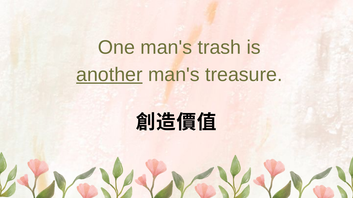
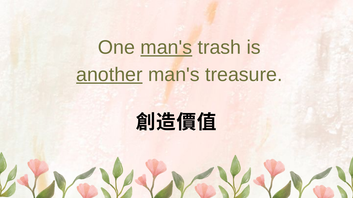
man's at (166, 48) underline: none -> present
